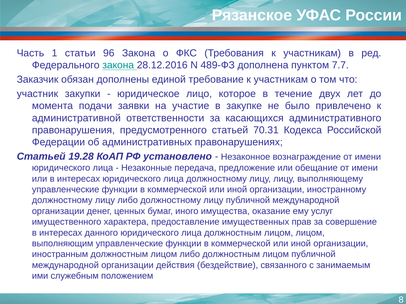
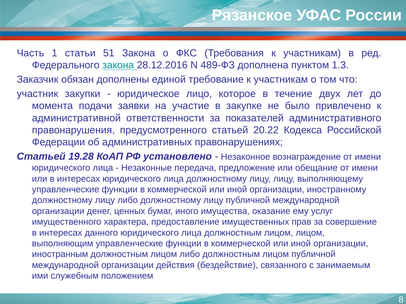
96: 96 -> 51
7.7: 7.7 -> 1.3
касающихся: касающихся -> показателей
70.31: 70.31 -> 20.22
